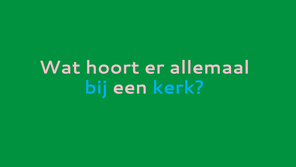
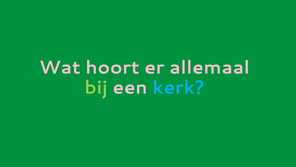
bij colour: light blue -> light green
